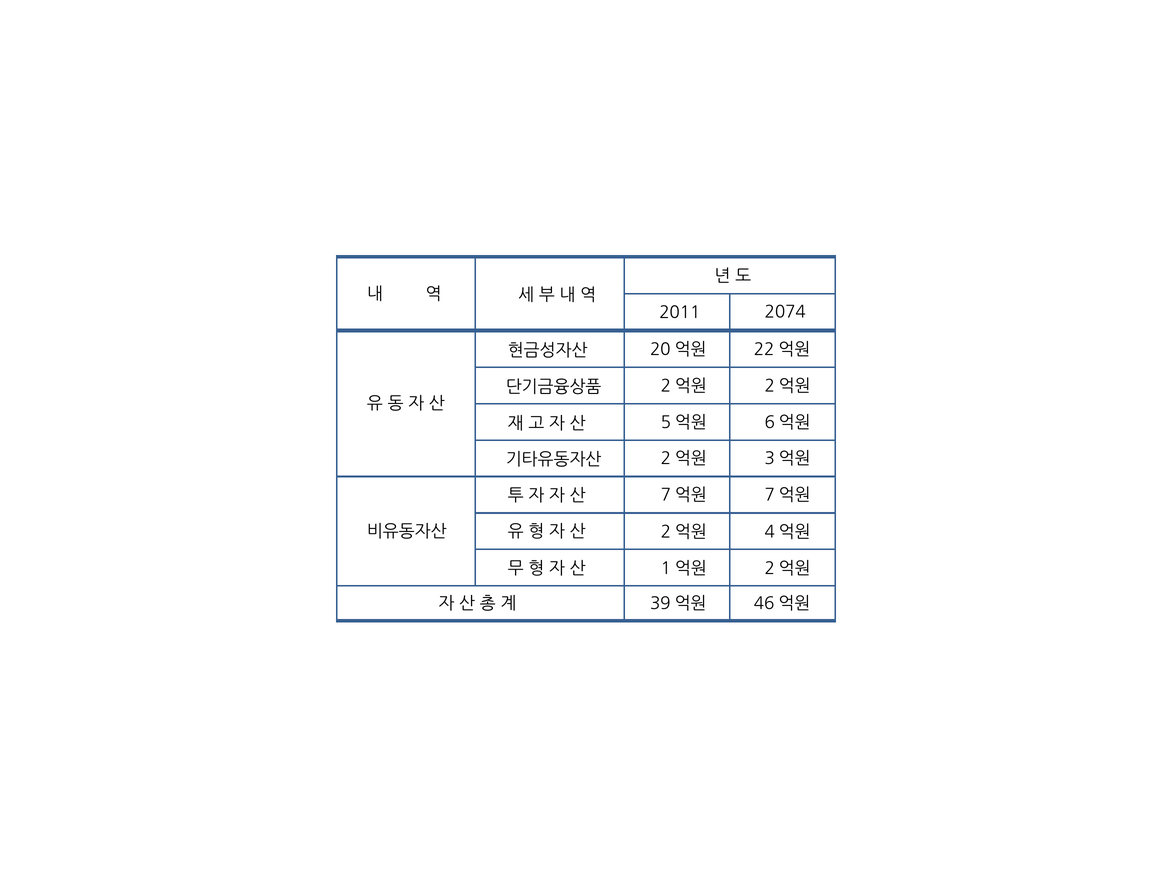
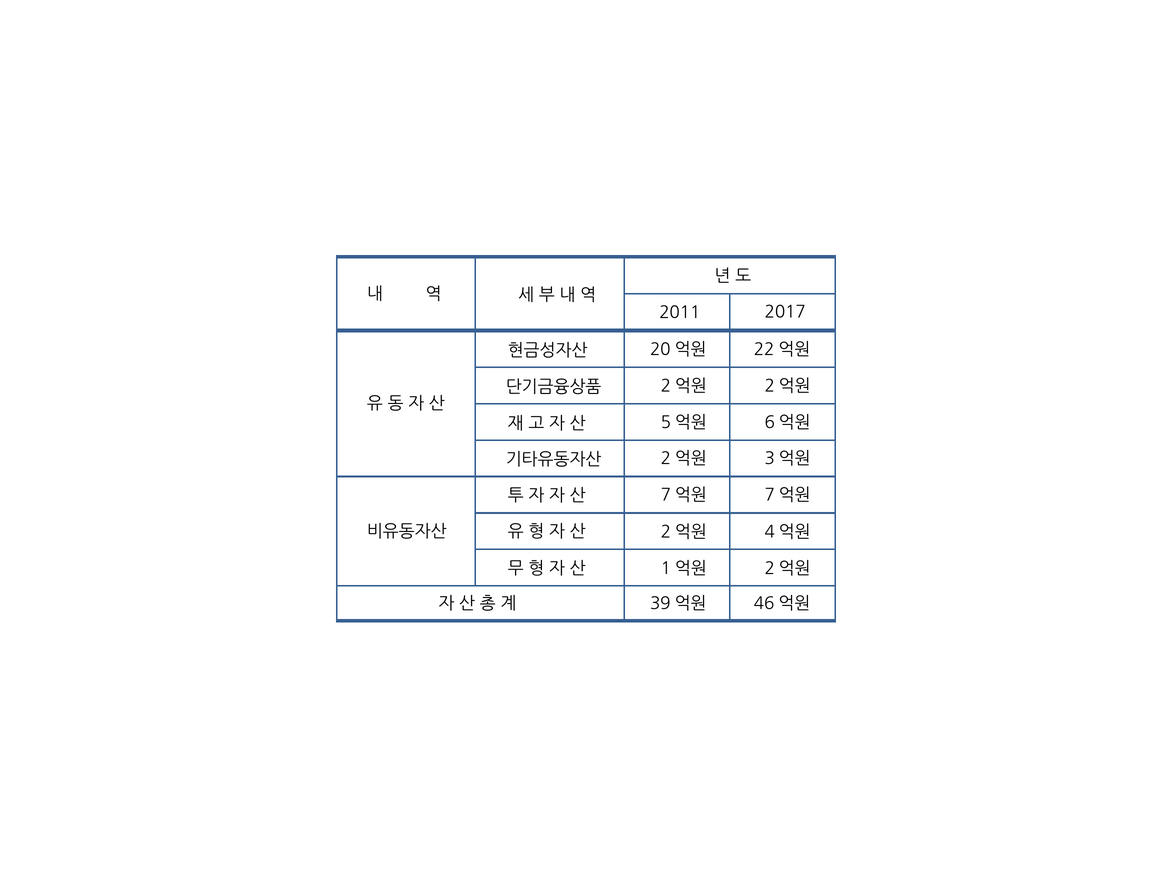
2074: 2074 -> 2017
